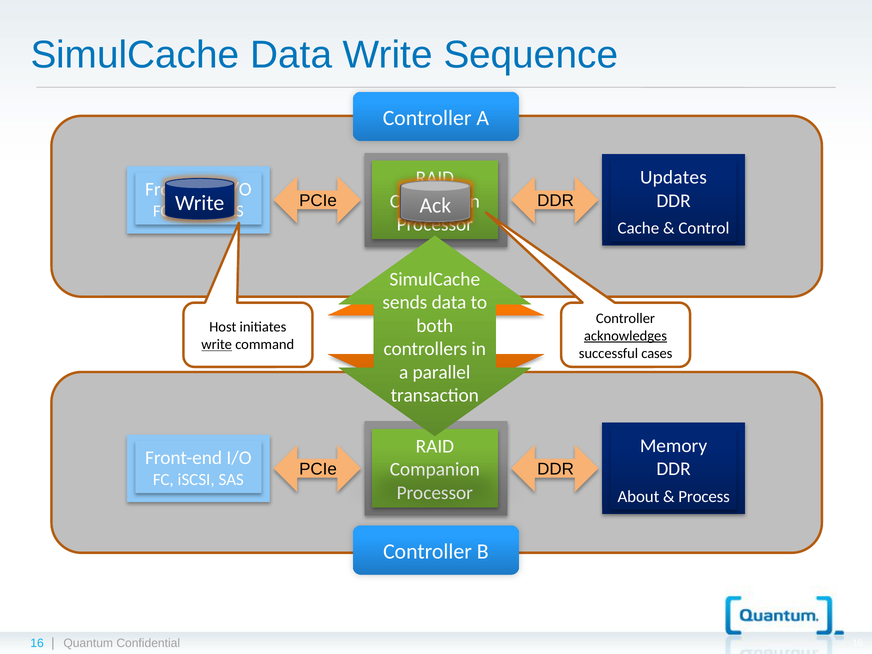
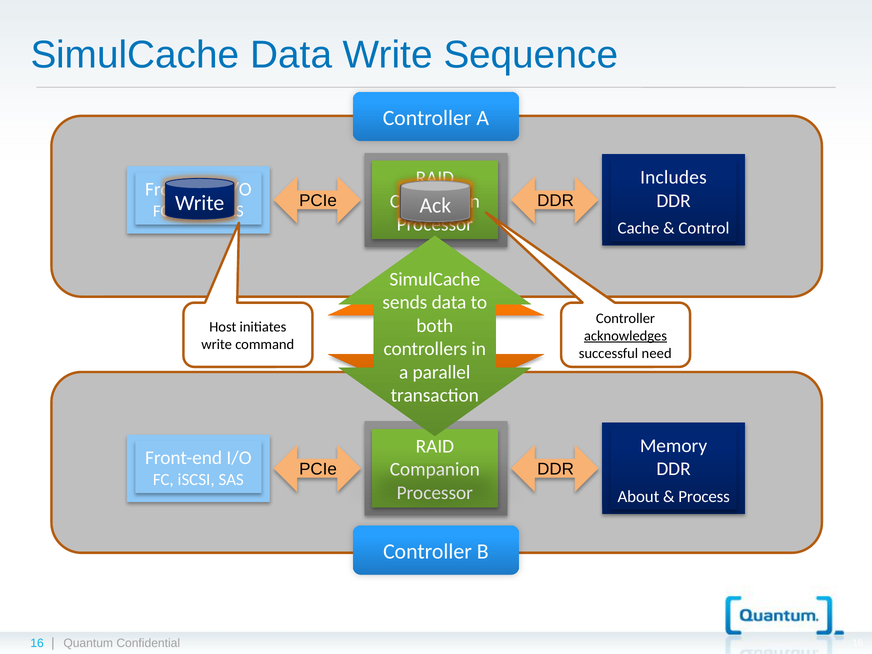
Updates: Updates -> Includes
write at (217, 344) underline: present -> none
cases: cases -> need
